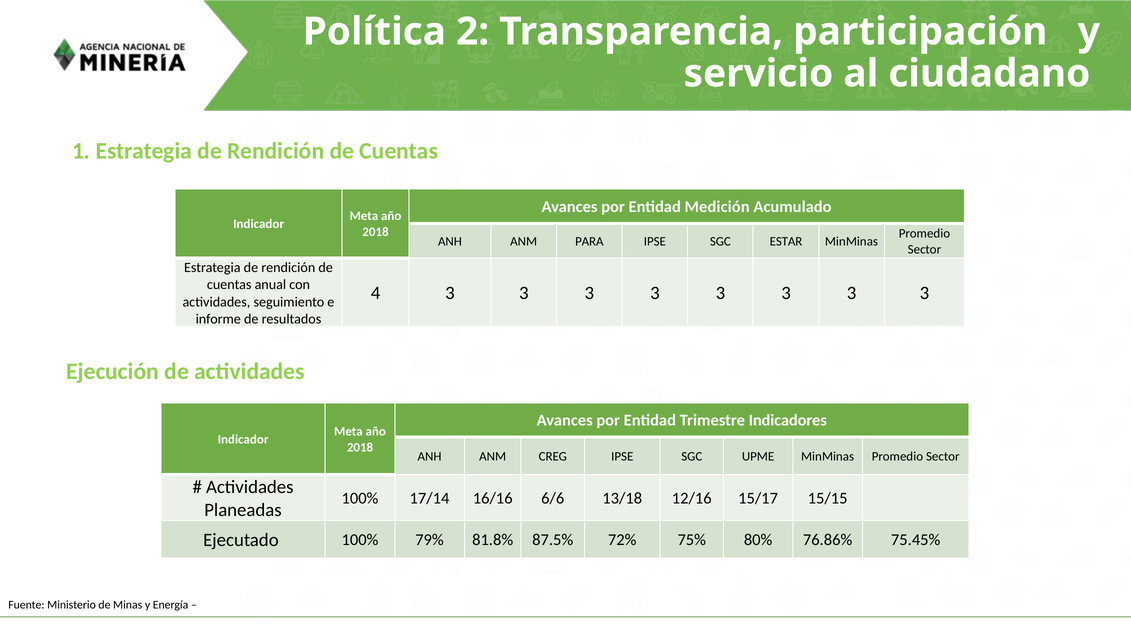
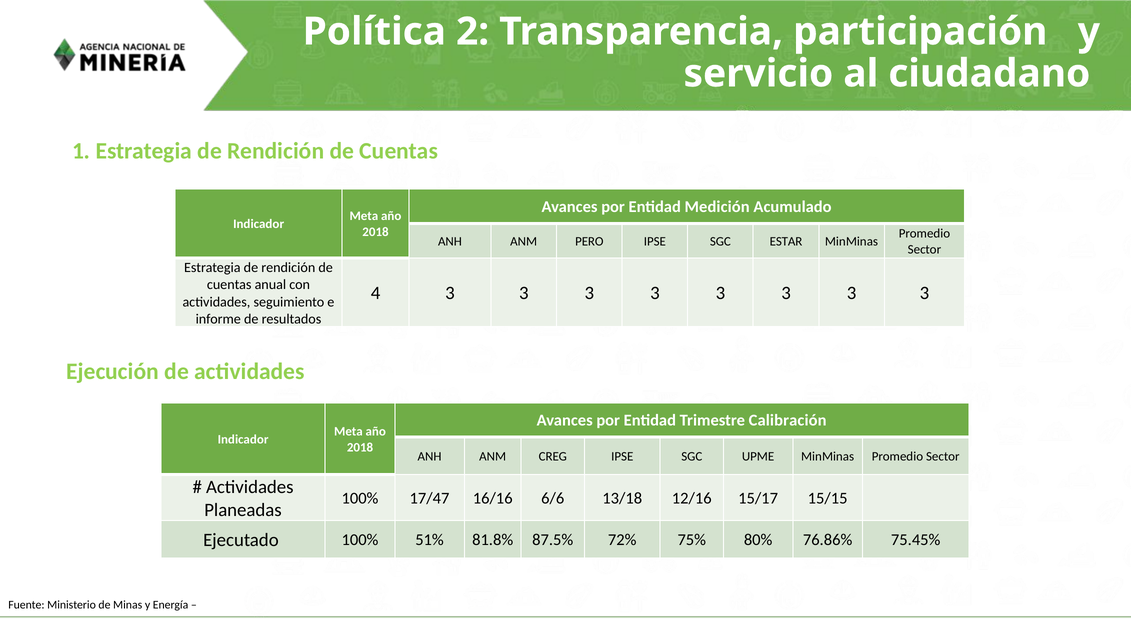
PARA: PARA -> PERO
Indicadores: Indicadores -> Calibración
17/14: 17/14 -> 17/47
79%: 79% -> 51%
